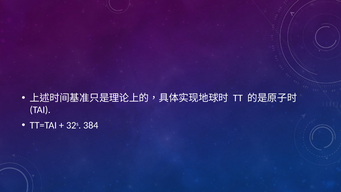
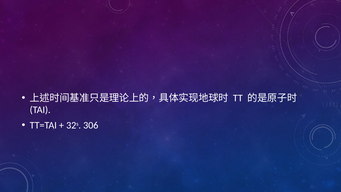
384: 384 -> 306
